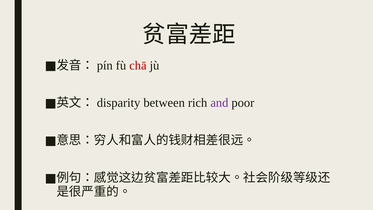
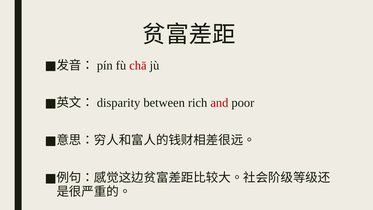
and colour: purple -> red
